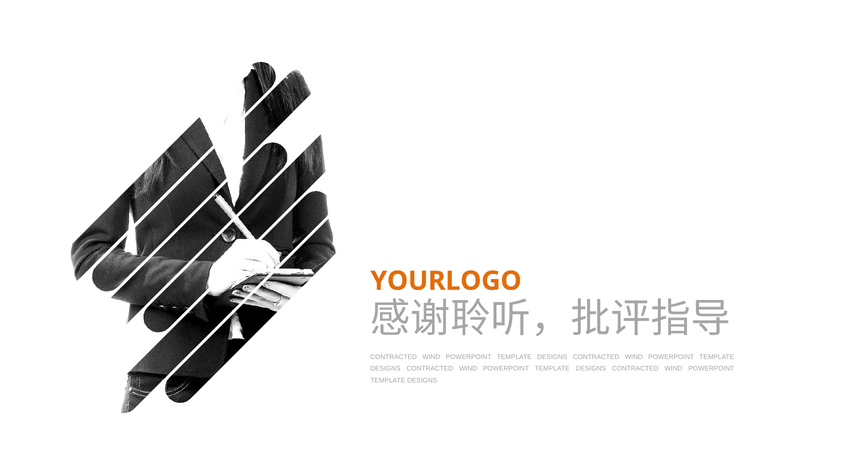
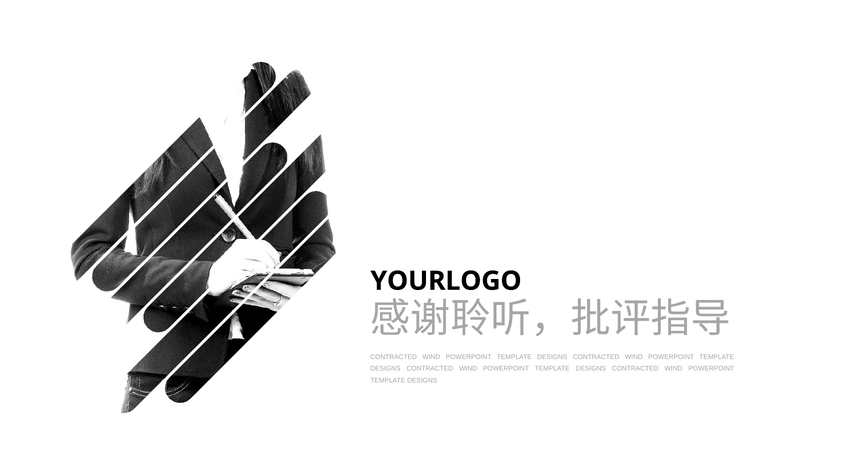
YOURLOGO colour: orange -> black
